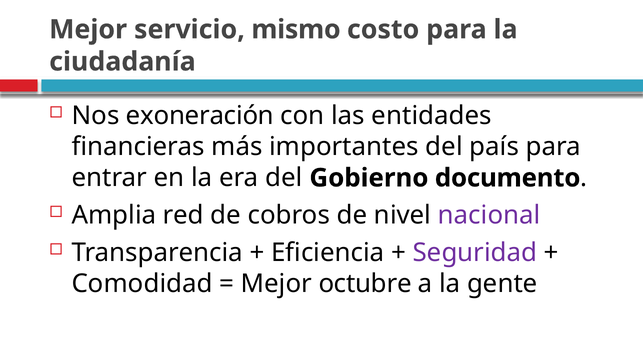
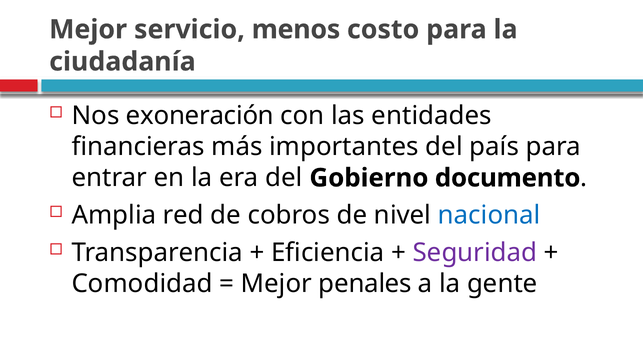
mismo: mismo -> menos
nacional colour: purple -> blue
octubre: octubre -> penales
